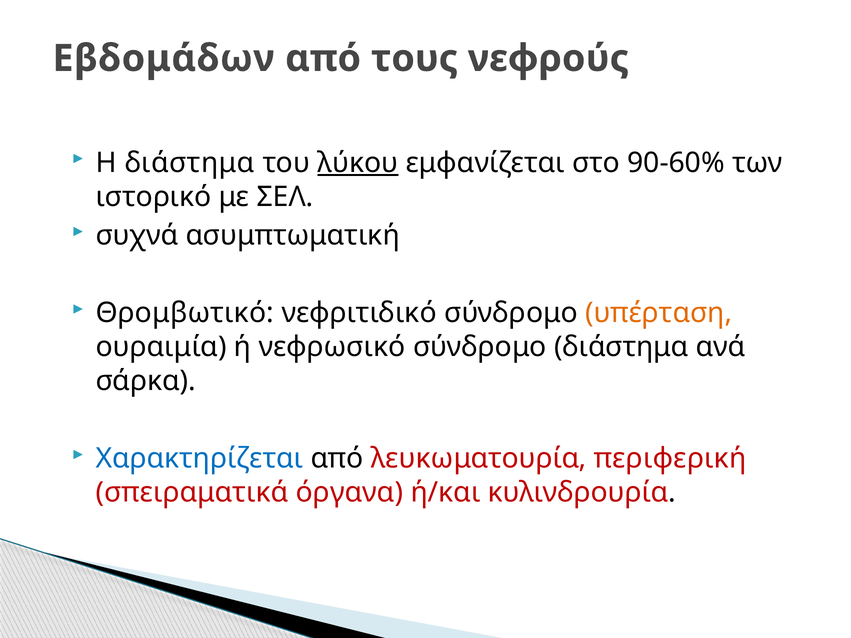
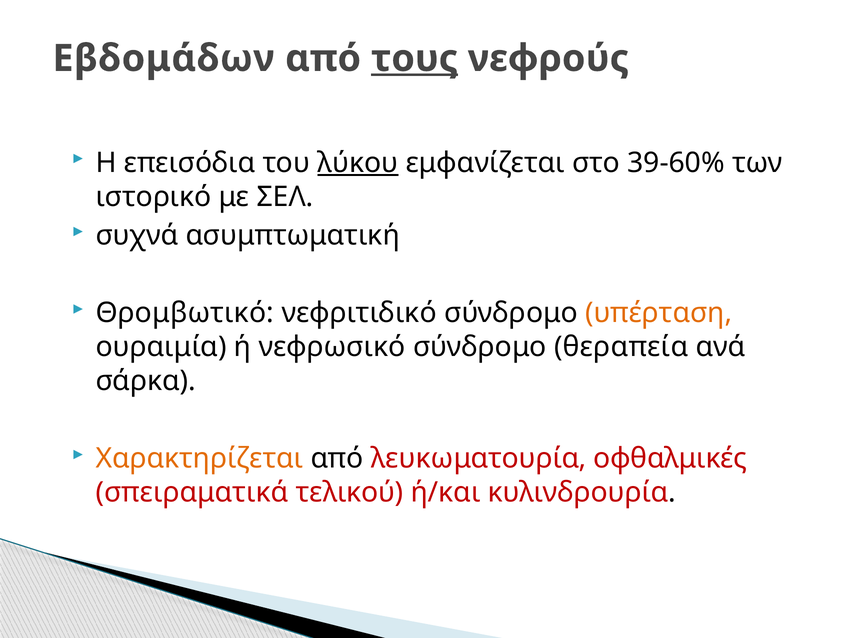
τους underline: none -> present
Η διάστημα: διάστημα -> επεισόδια
90-60%: 90-60% -> 39-60%
σύνδρομο διάστημα: διάστημα -> θεραπεία
Χαρακτηρίζεται colour: blue -> orange
περιφερική: περιφερική -> οφθαλμικές
όργανα: όργανα -> τελικού
